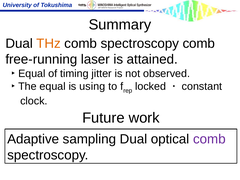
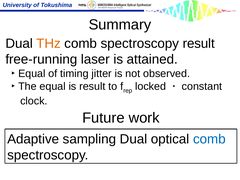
spectroscopy comb: comb -> result
is using: using -> result
comb at (209, 139) colour: purple -> blue
